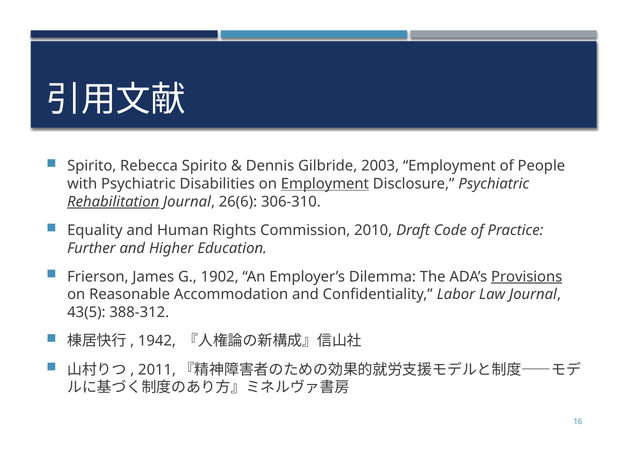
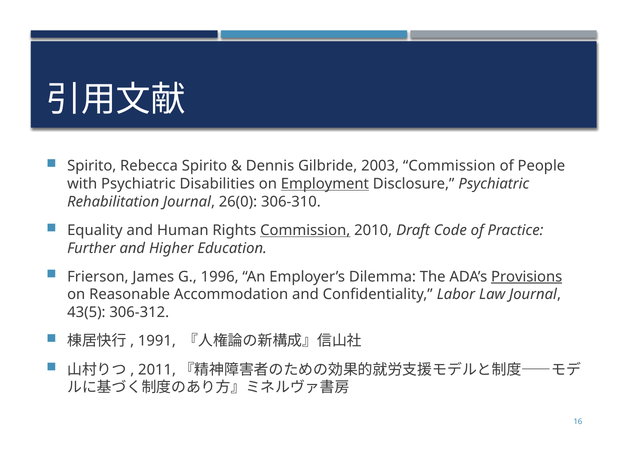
2003 Employment: Employment -> Commission
Rehabilitation underline: present -> none
26(6: 26(6 -> 26(0
Commission at (305, 230) underline: none -> present
1902: 1902 -> 1996
388-312: 388-312 -> 306-312
1942: 1942 -> 1991
